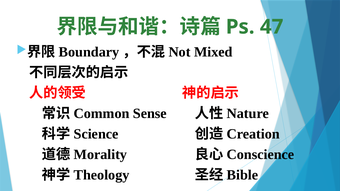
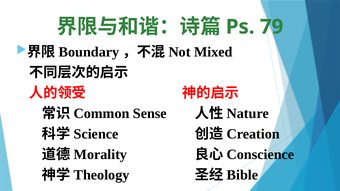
47: 47 -> 79
